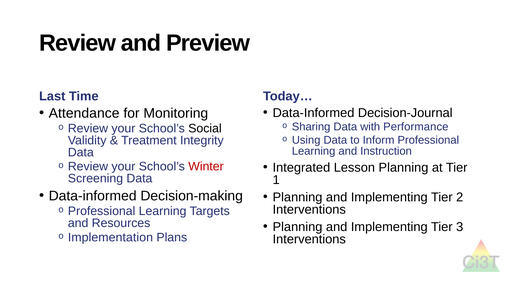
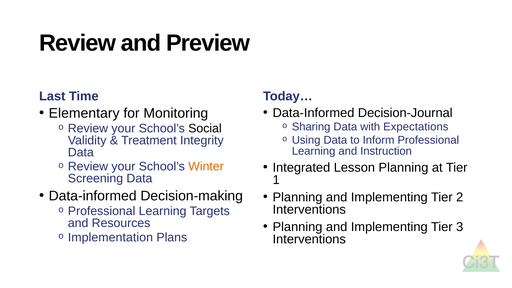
Attendance: Attendance -> Elementary
Performance: Performance -> Expectations
Winter colour: red -> orange
